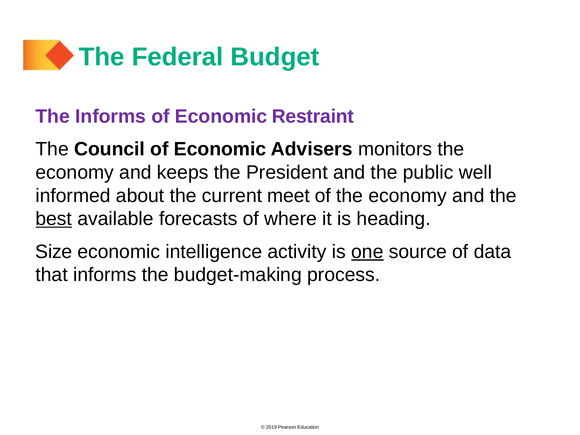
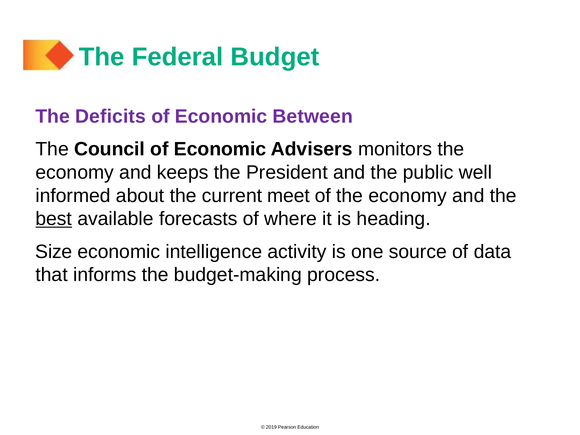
The Informs: Informs -> Deficits
Restraint: Restraint -> Between
one underline: present -> none
